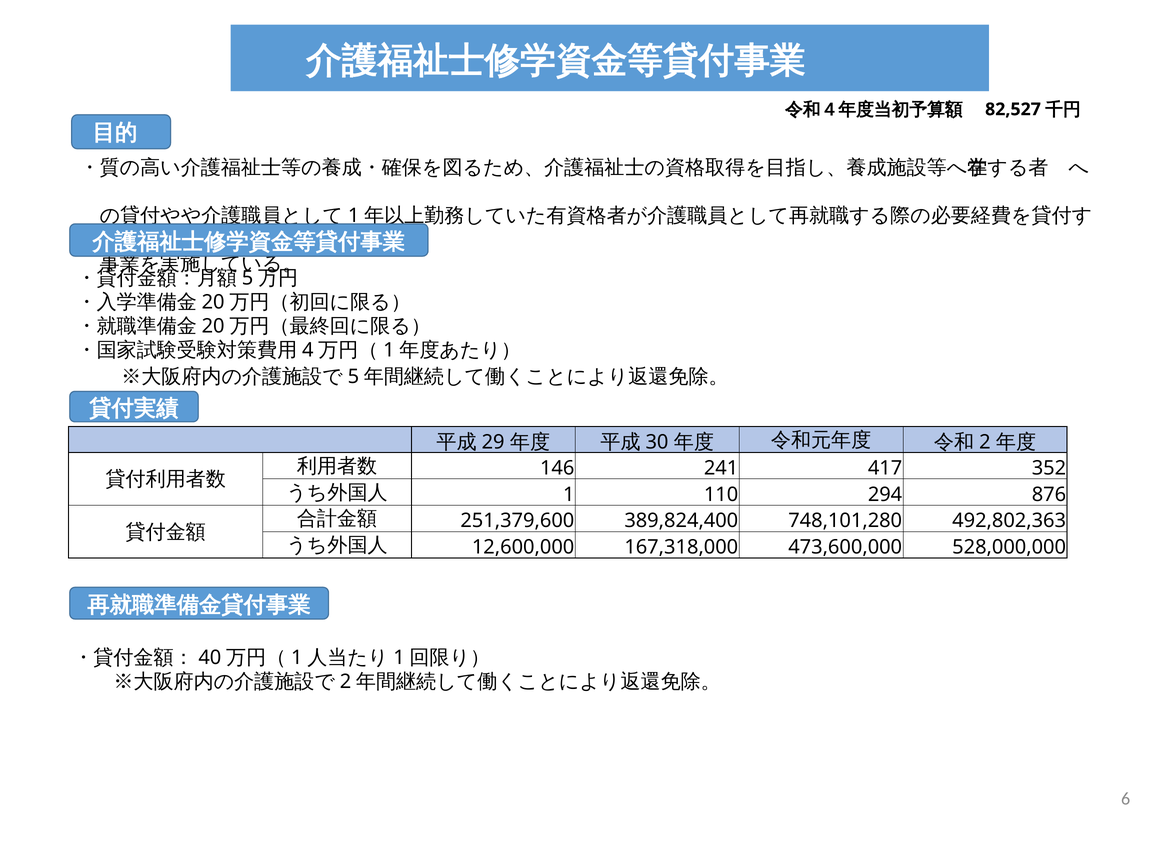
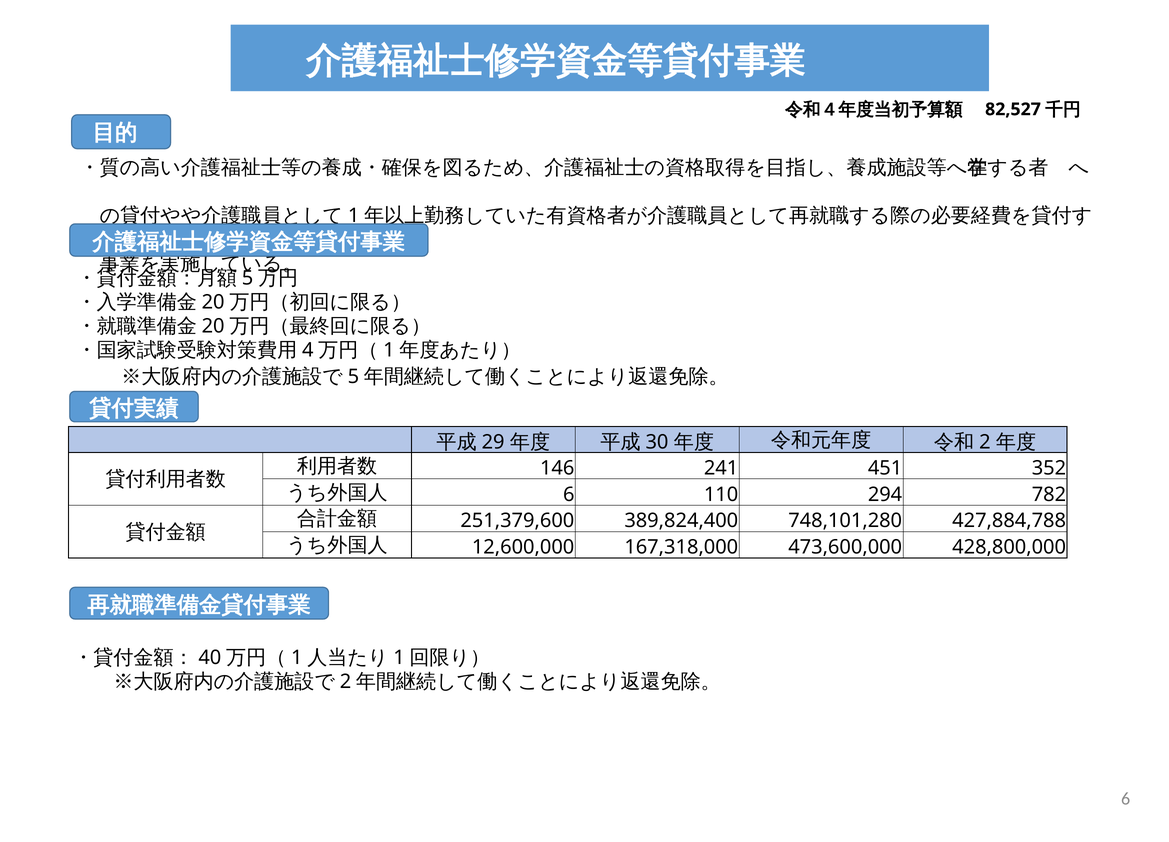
417: 417 -> 451
1 at (569, 495): 1 -> 6
876: 876 -> 782
492,802,363: 492,802,363 -> 427,884,788
528,000,000: 528,000,000 -> 428,800,000
